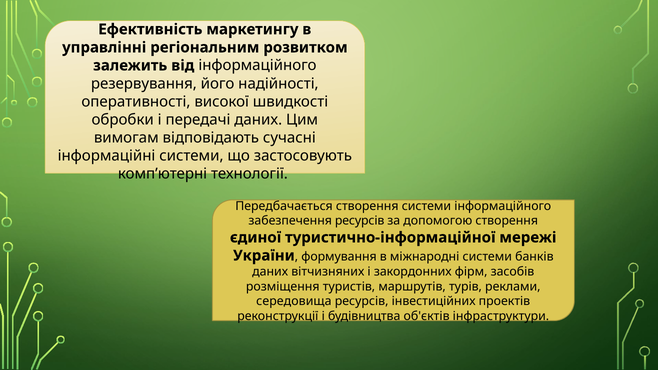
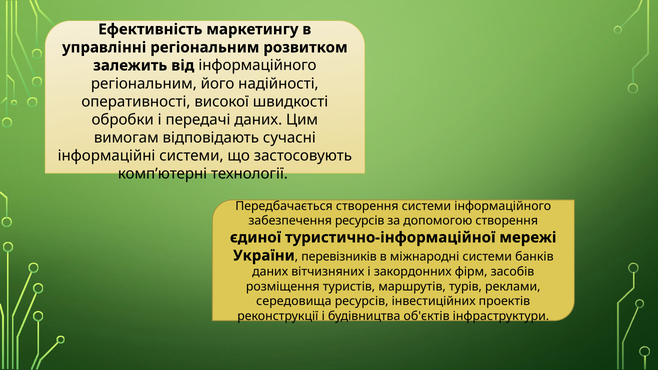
резервування at (144, 84): резервування -> регіональним
формування: формування -> перевізників
